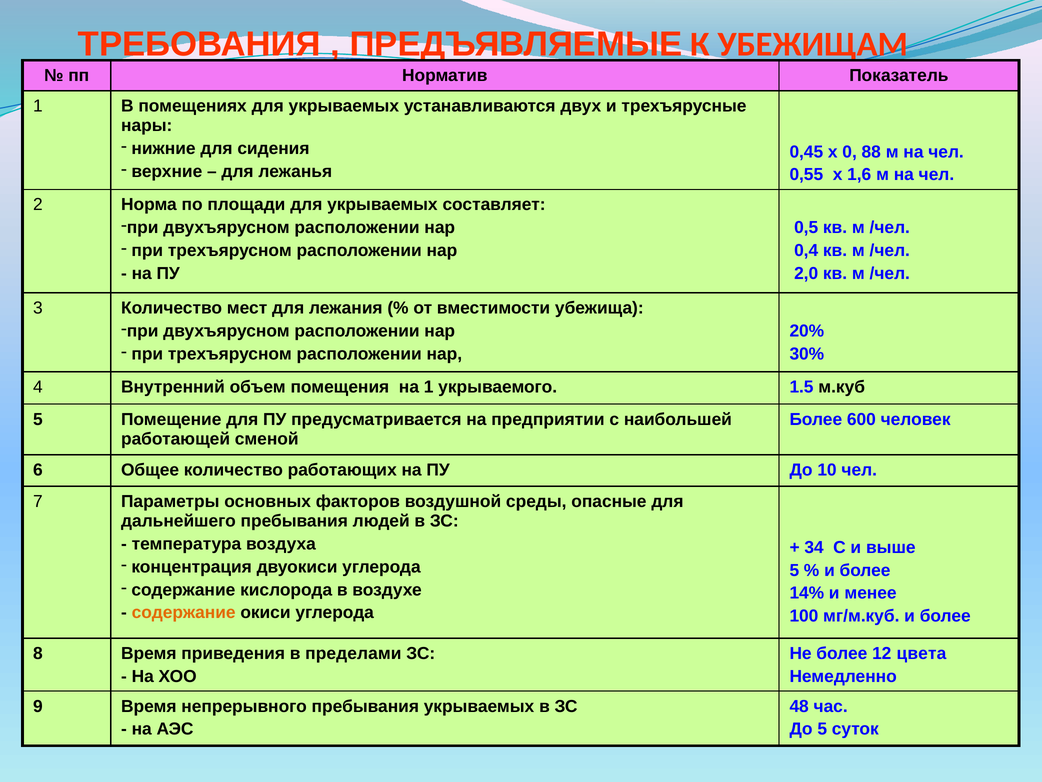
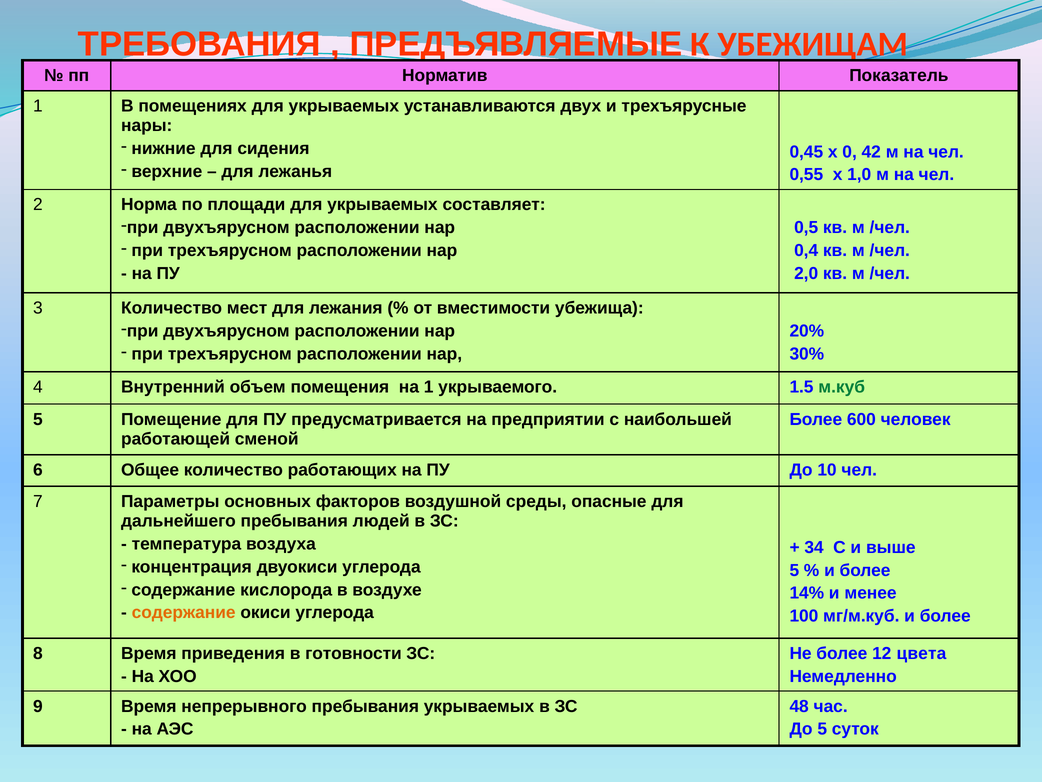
88: 88 -> 42
1,6: 1,6 -> 1,0
м.куб colour: black -> green
пределами: пределами -> готовности
